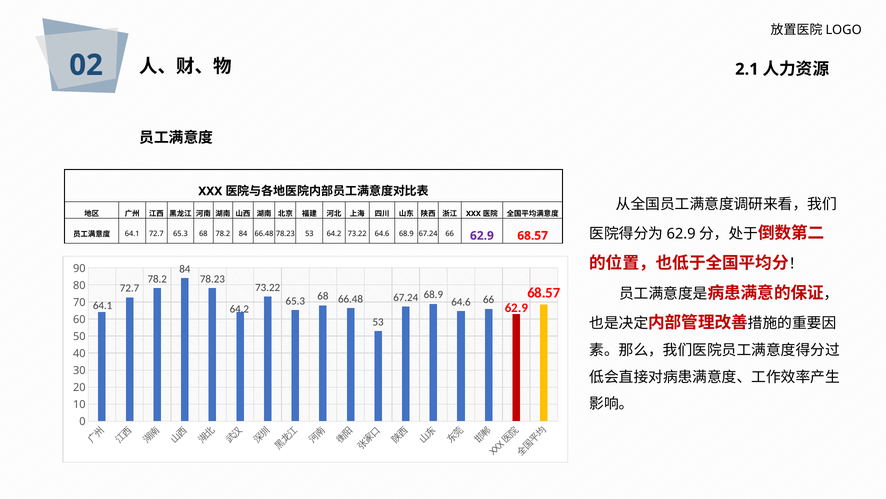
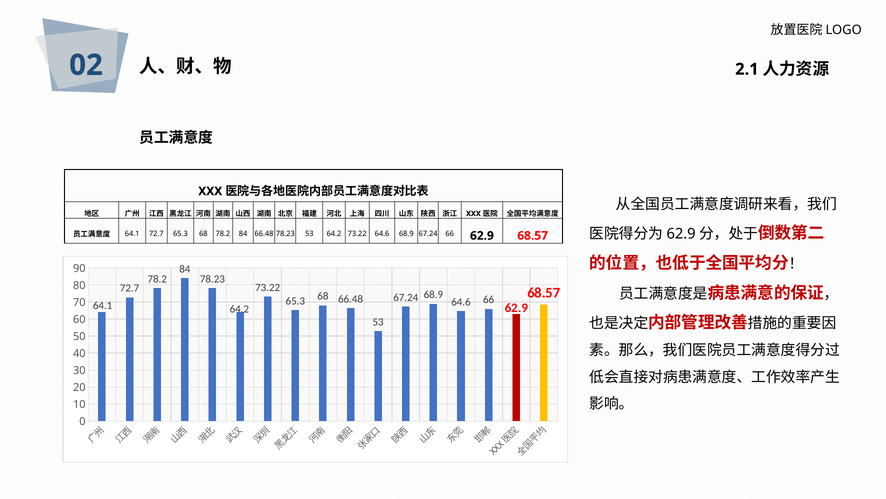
62.9 at (482, 235) colour: purple -> black
